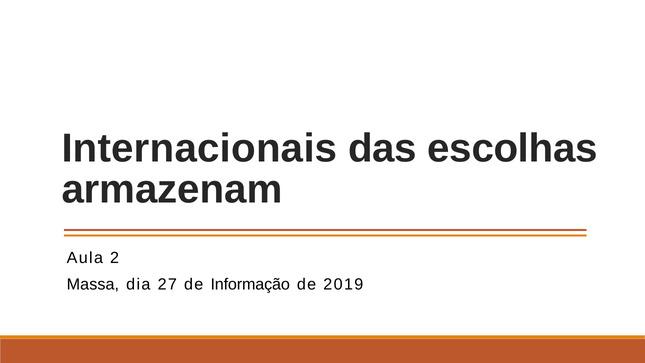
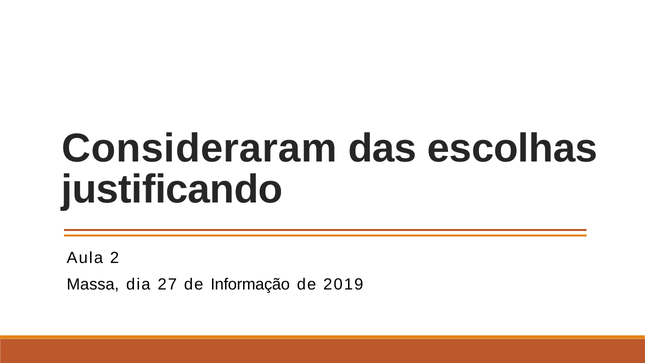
Internacionais: Internacionais -> Consideraram
armazenam: armazenam -> justificando
